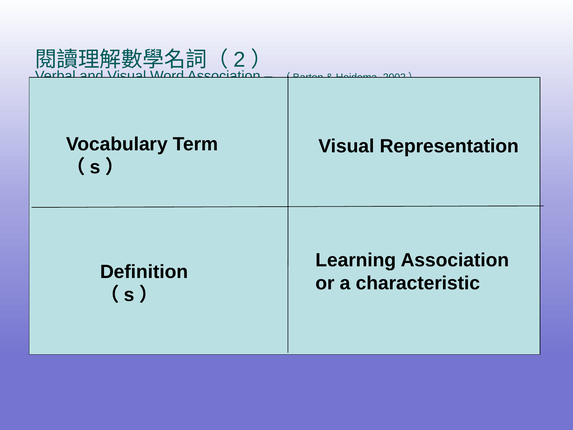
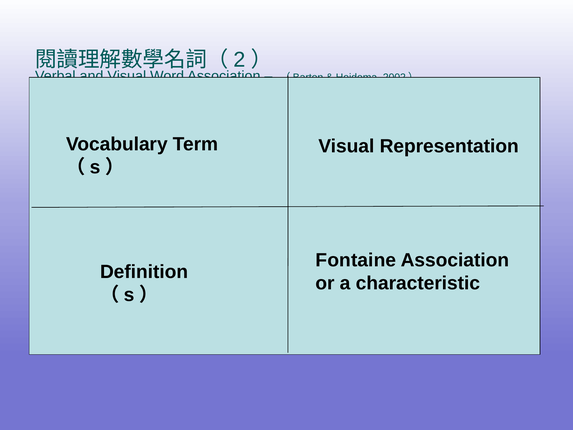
Learning: Learning -> Fontaine
